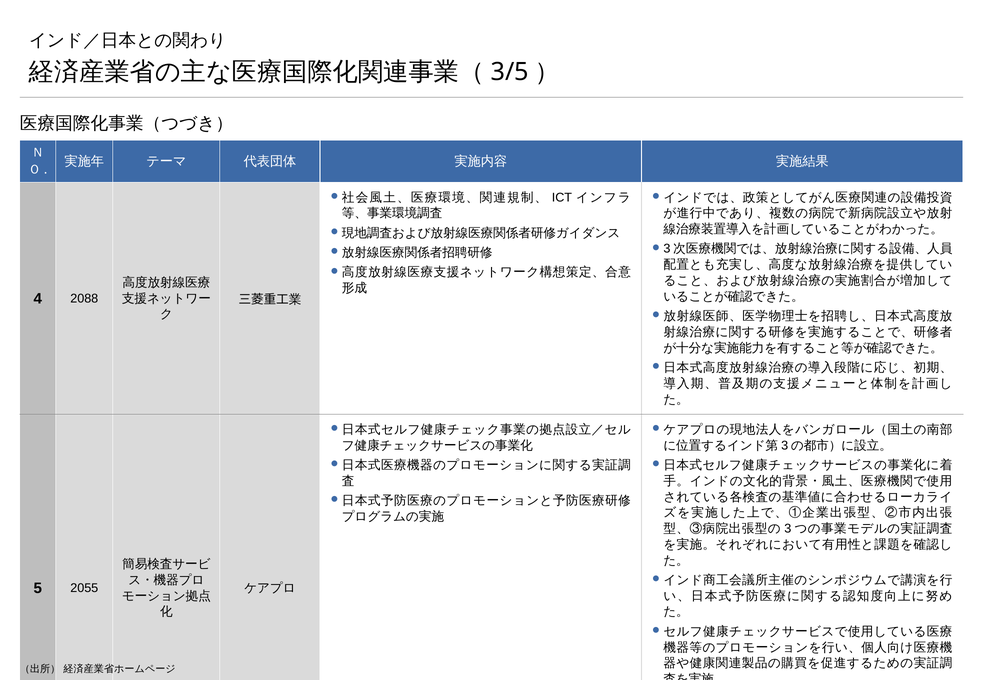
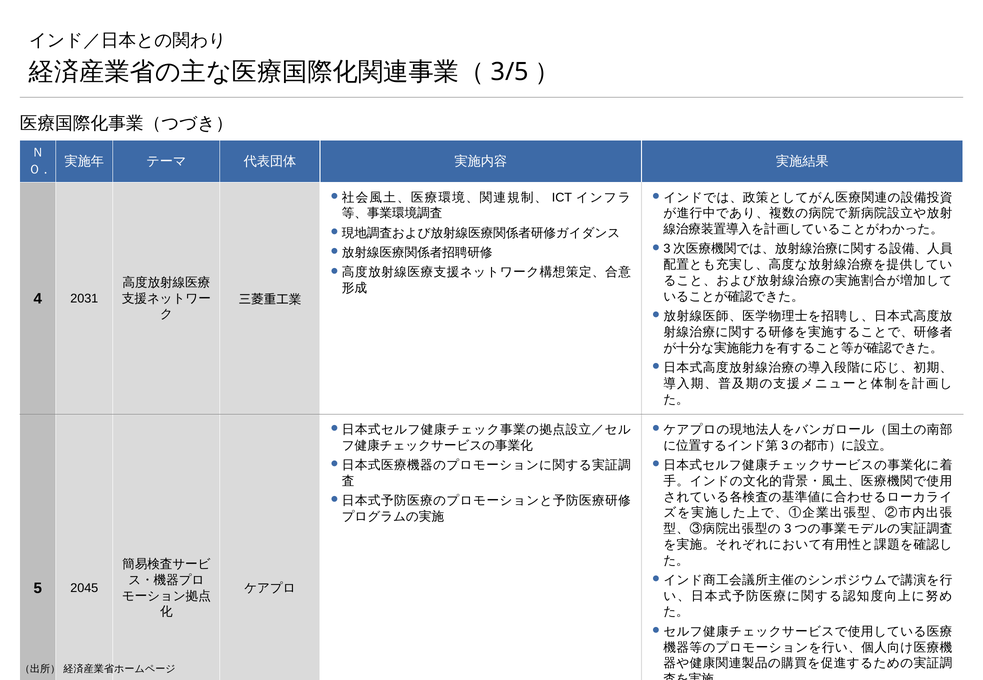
2088: 2088 -> 2031
2055: 2055 -> 2045
